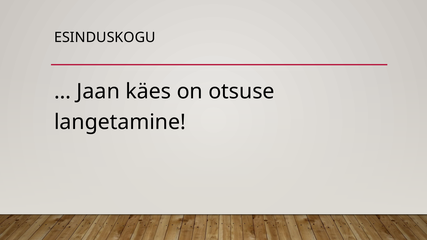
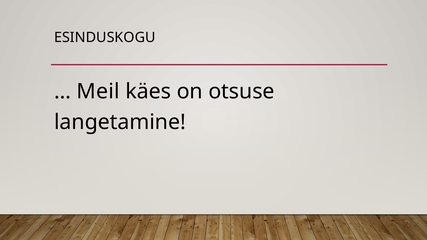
Jaan: Jaan -> Meil
